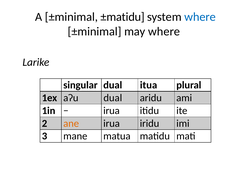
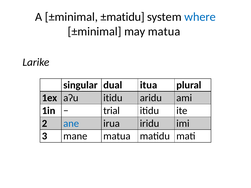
may where: where -> matua
aɁu dual: dual -> itidu
irua at (111, 111): irua -> trial
ane colour: orange -> blue
